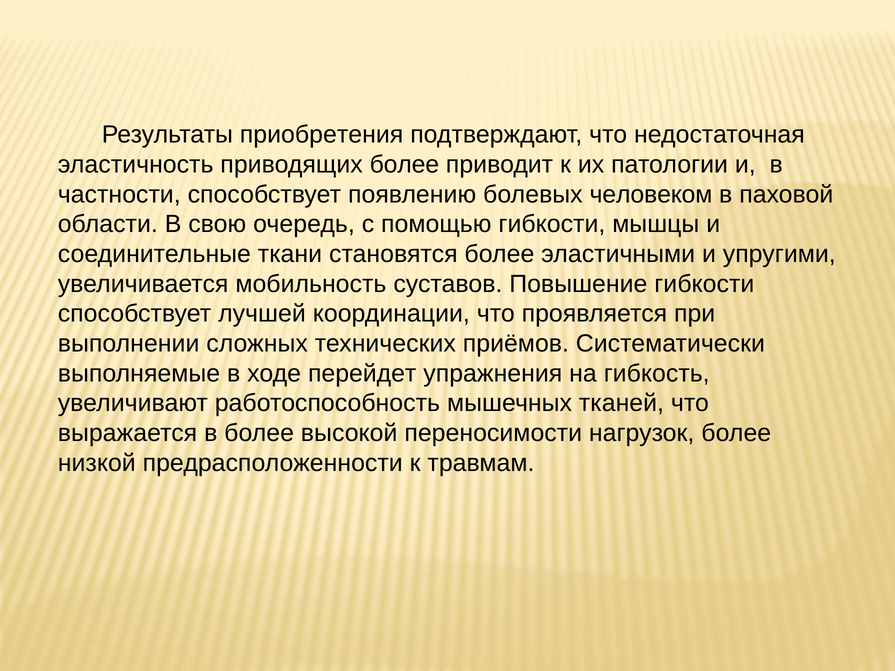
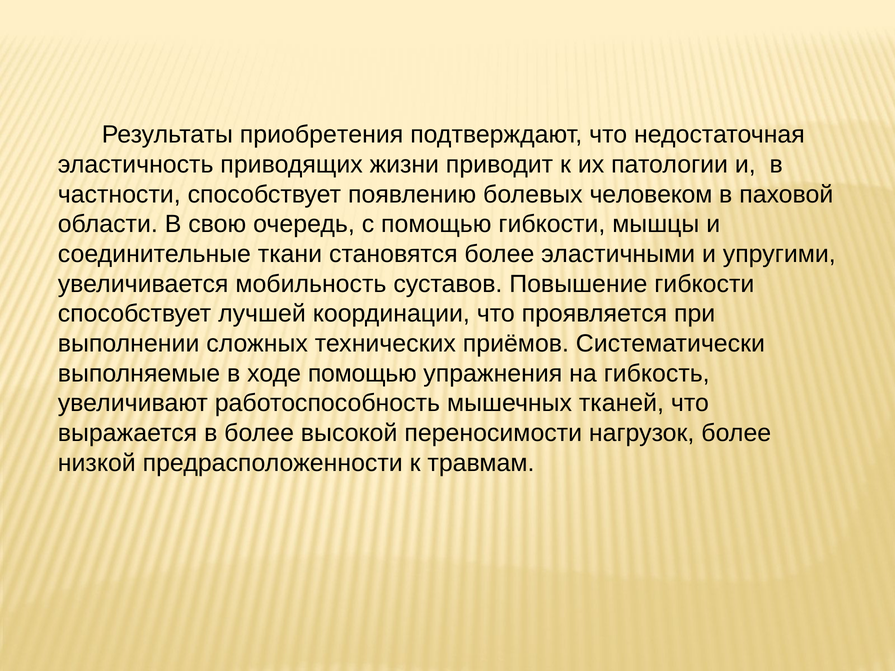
приводящих более: более -> жизни
ходе перейдет: перейдет -> помощью
